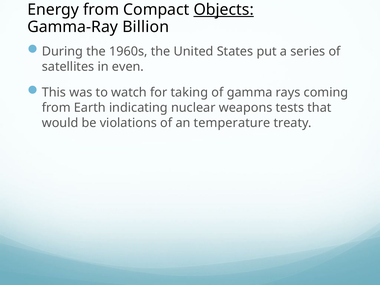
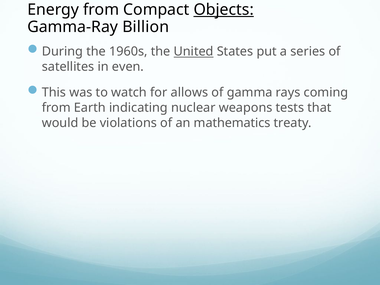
United underline: none -> present
taking: taking -> allows
temperature: temperature -> mathematics
